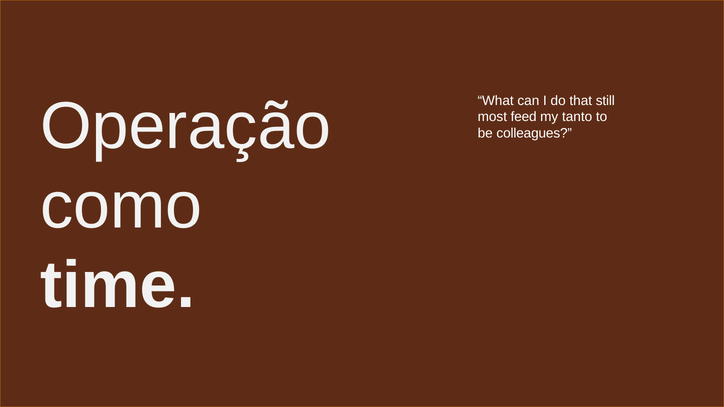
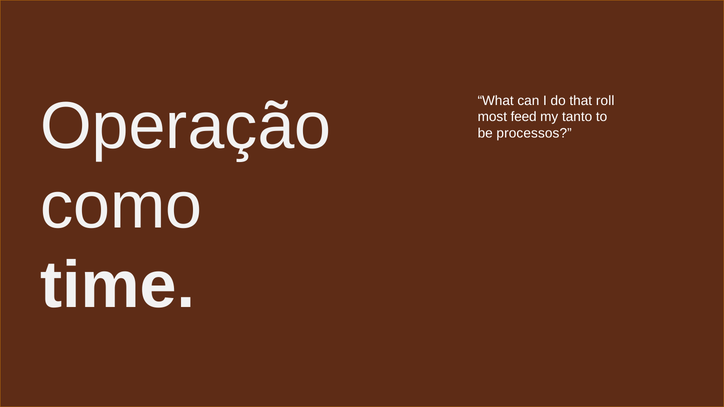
still: still -> roll
colleagues: colleagues -> processos
